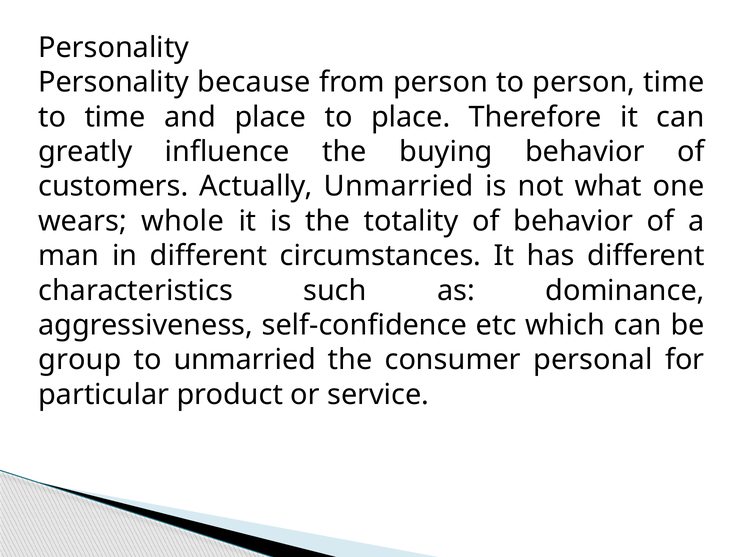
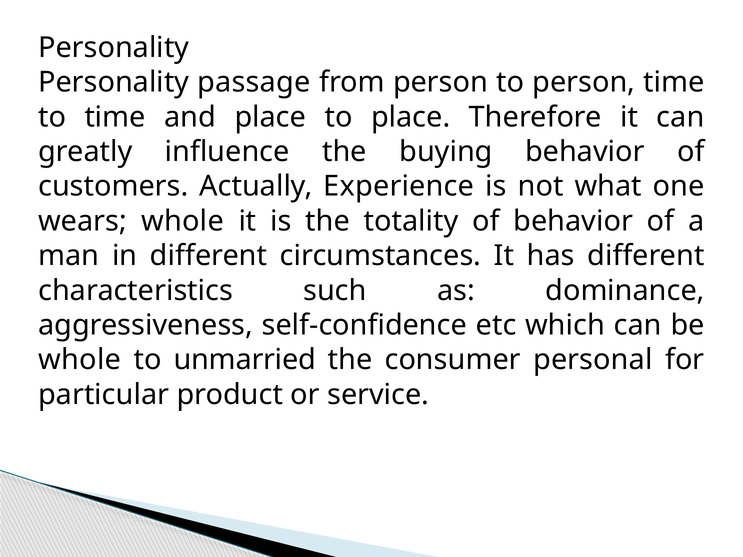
because: because -> passage
Actually Unmarried: Unmarried -> Experience
group at (80, 360): group -> whole
